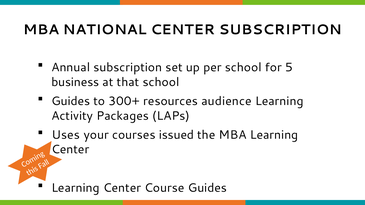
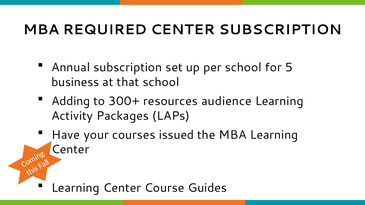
NATIONAL: NATIONAL -> REQUIRED
Guides at (71, 101): Guides -> Adding
Uses: Uses -> Have
